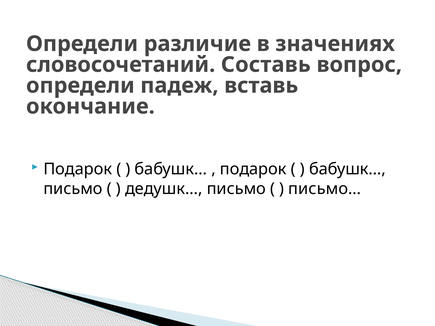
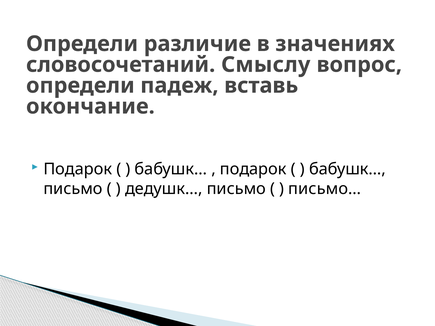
Составь: Составь -> Смыслу
